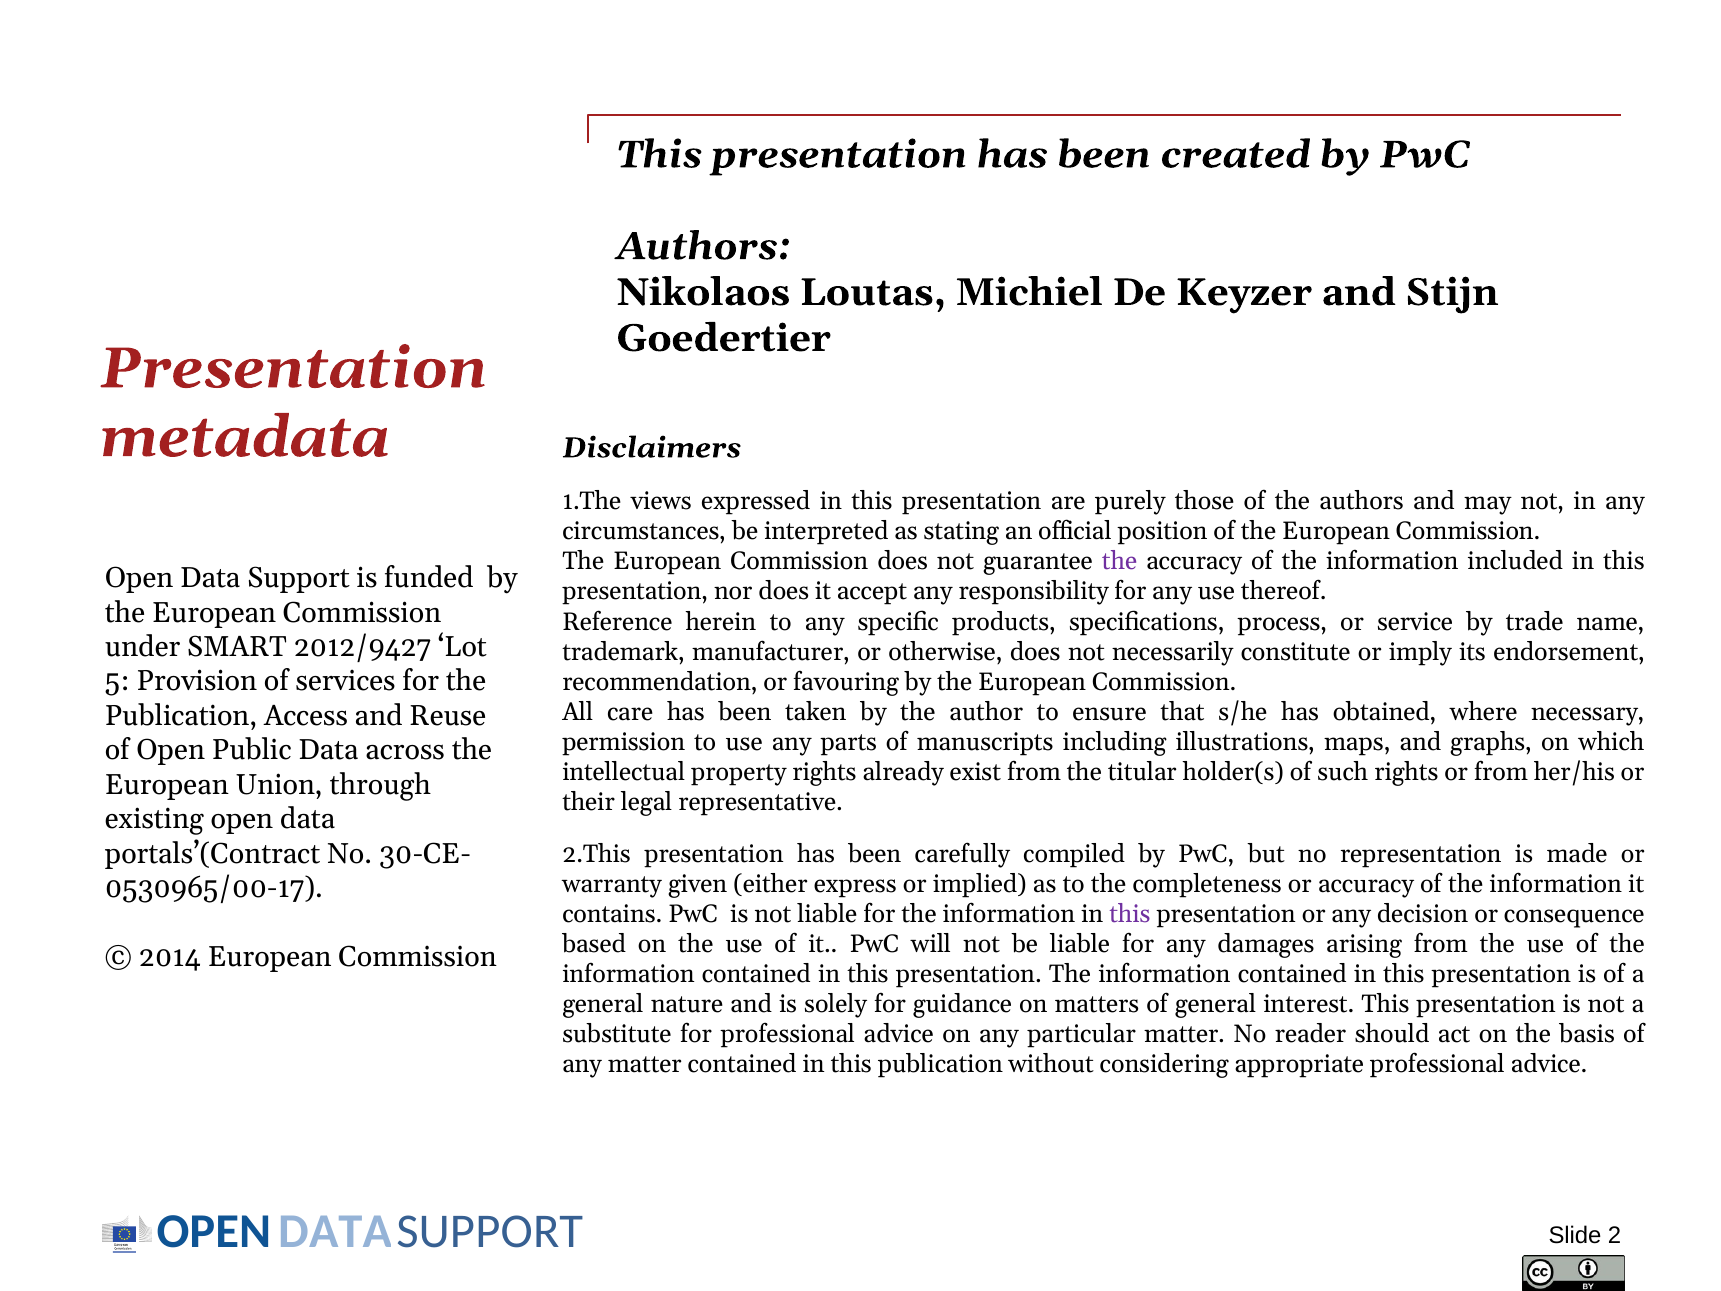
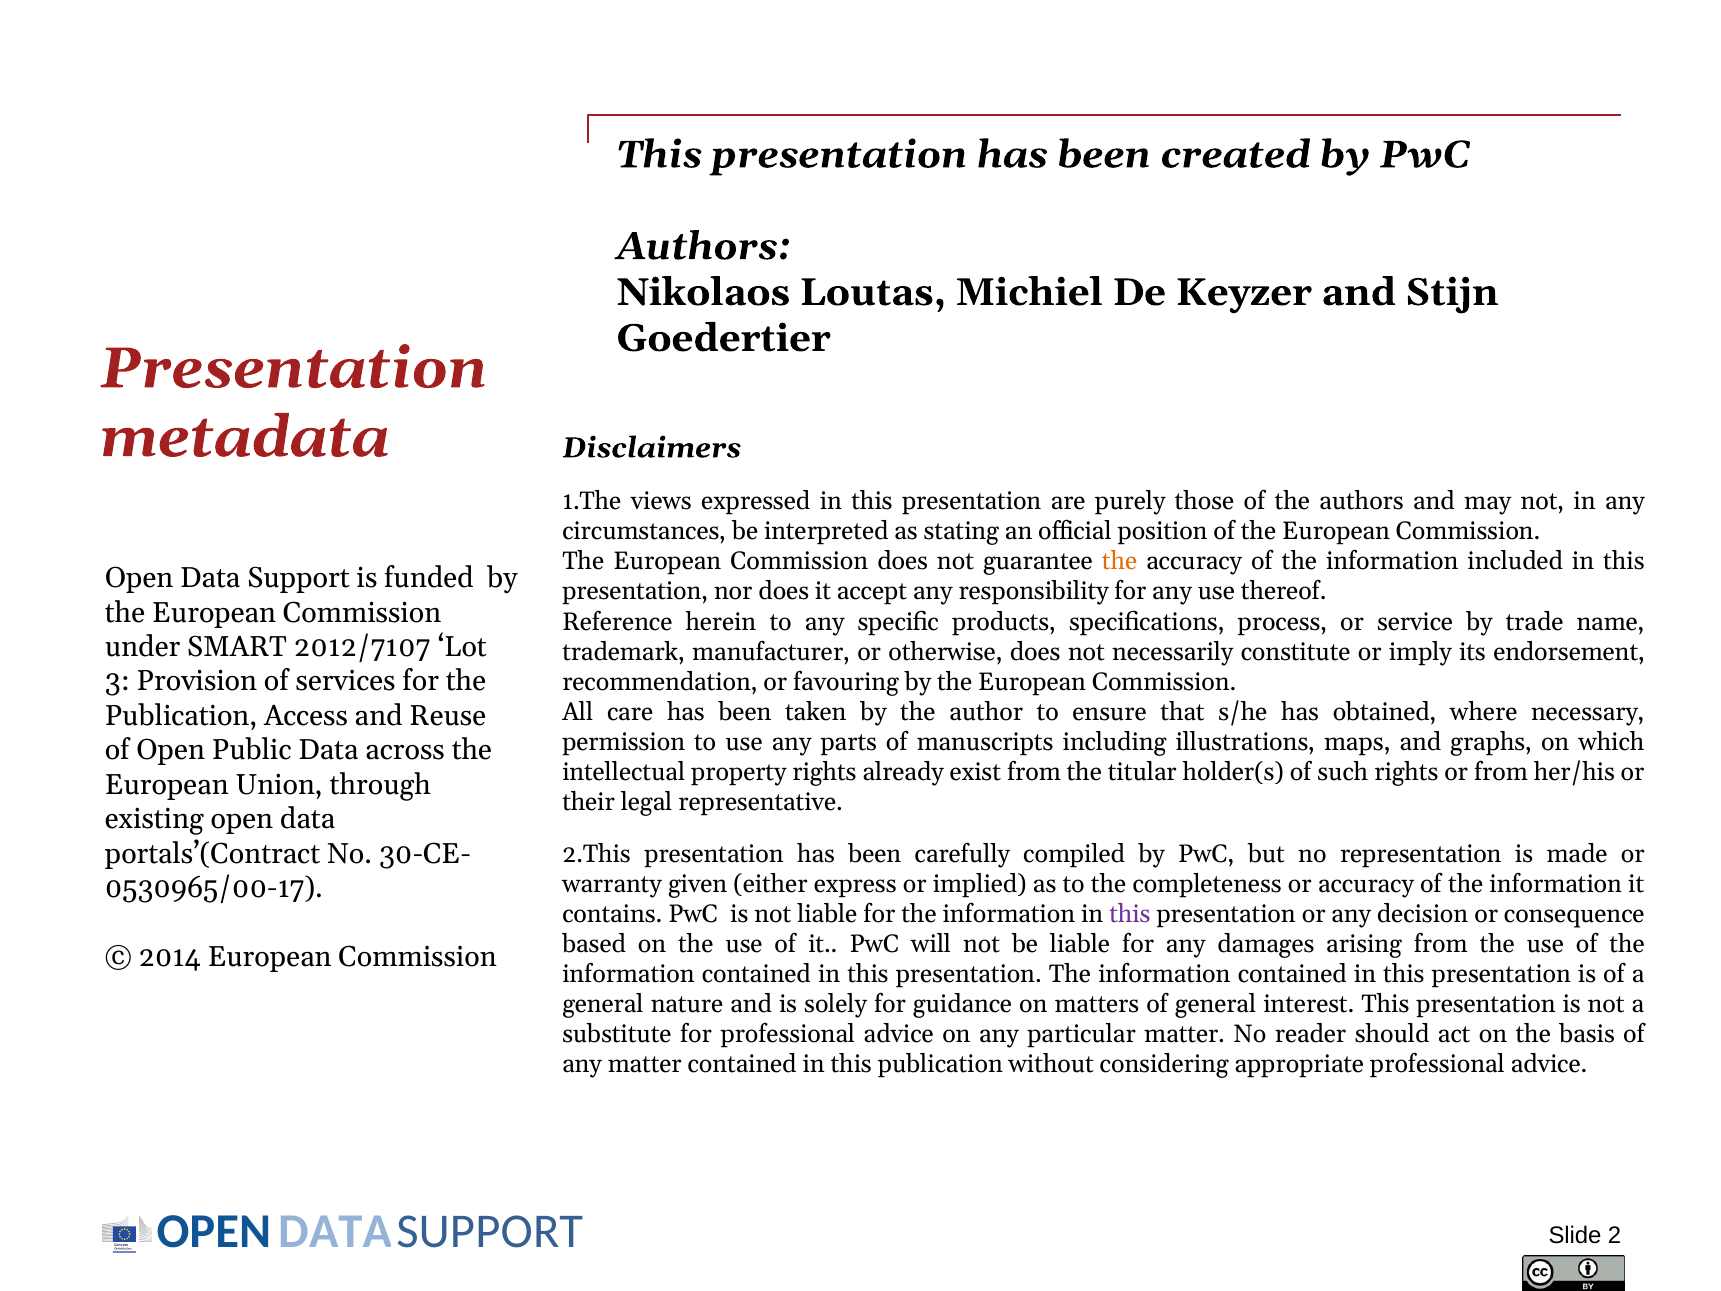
the at (1120, 561) colour: purple -> orange
2012/9427: 2012/9427 -> 2012/7107
5: 5 -> 3
